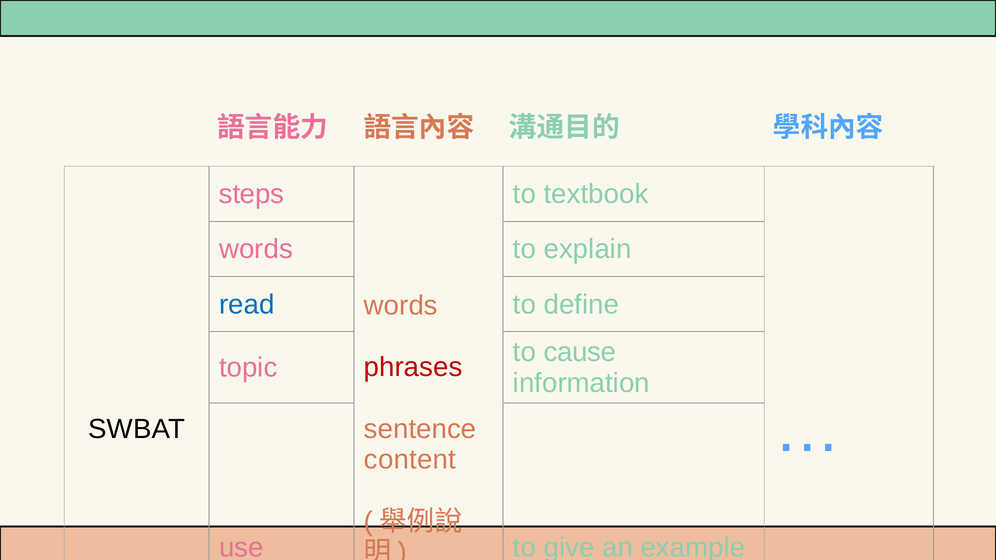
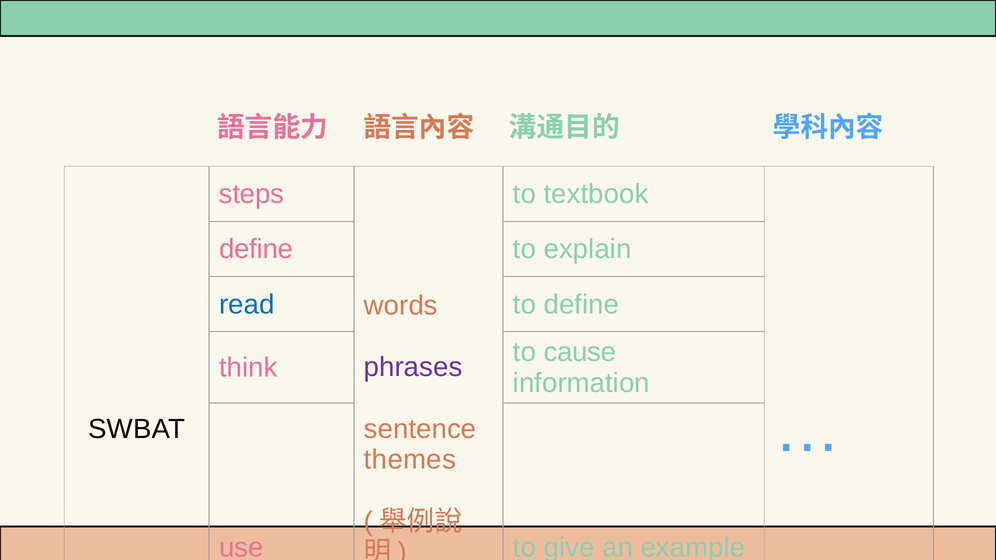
words at (256, 249): words -> define
phrases colour: red -> purple
topic: topic -> think
content: content -> themes
